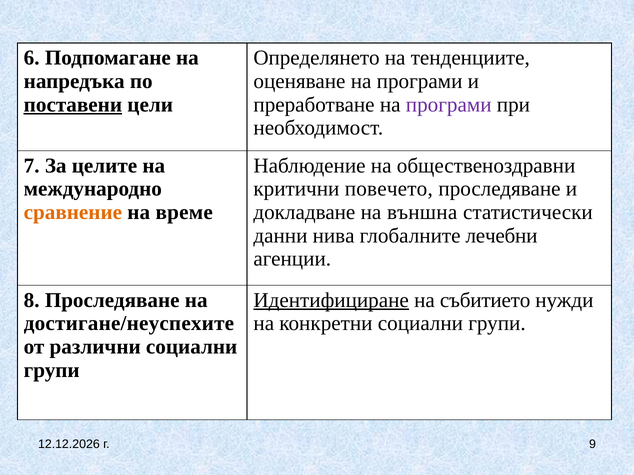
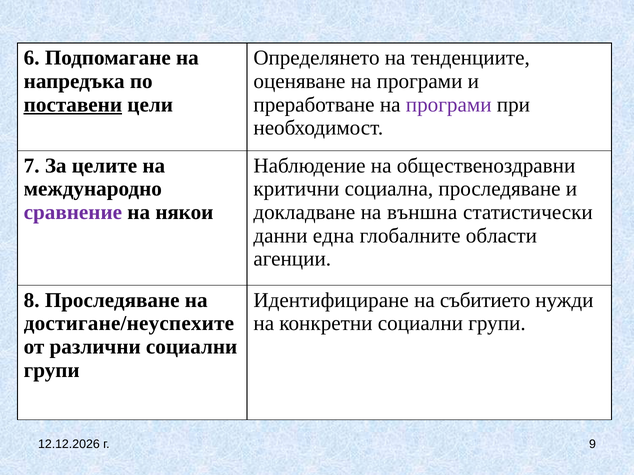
повечето: повечето -> социална
сравнение colour: orange -> purple
време: време -> някои
нива: нива -> една
лечебни: лечебни -> области
Идентифициране underline: present -> none
